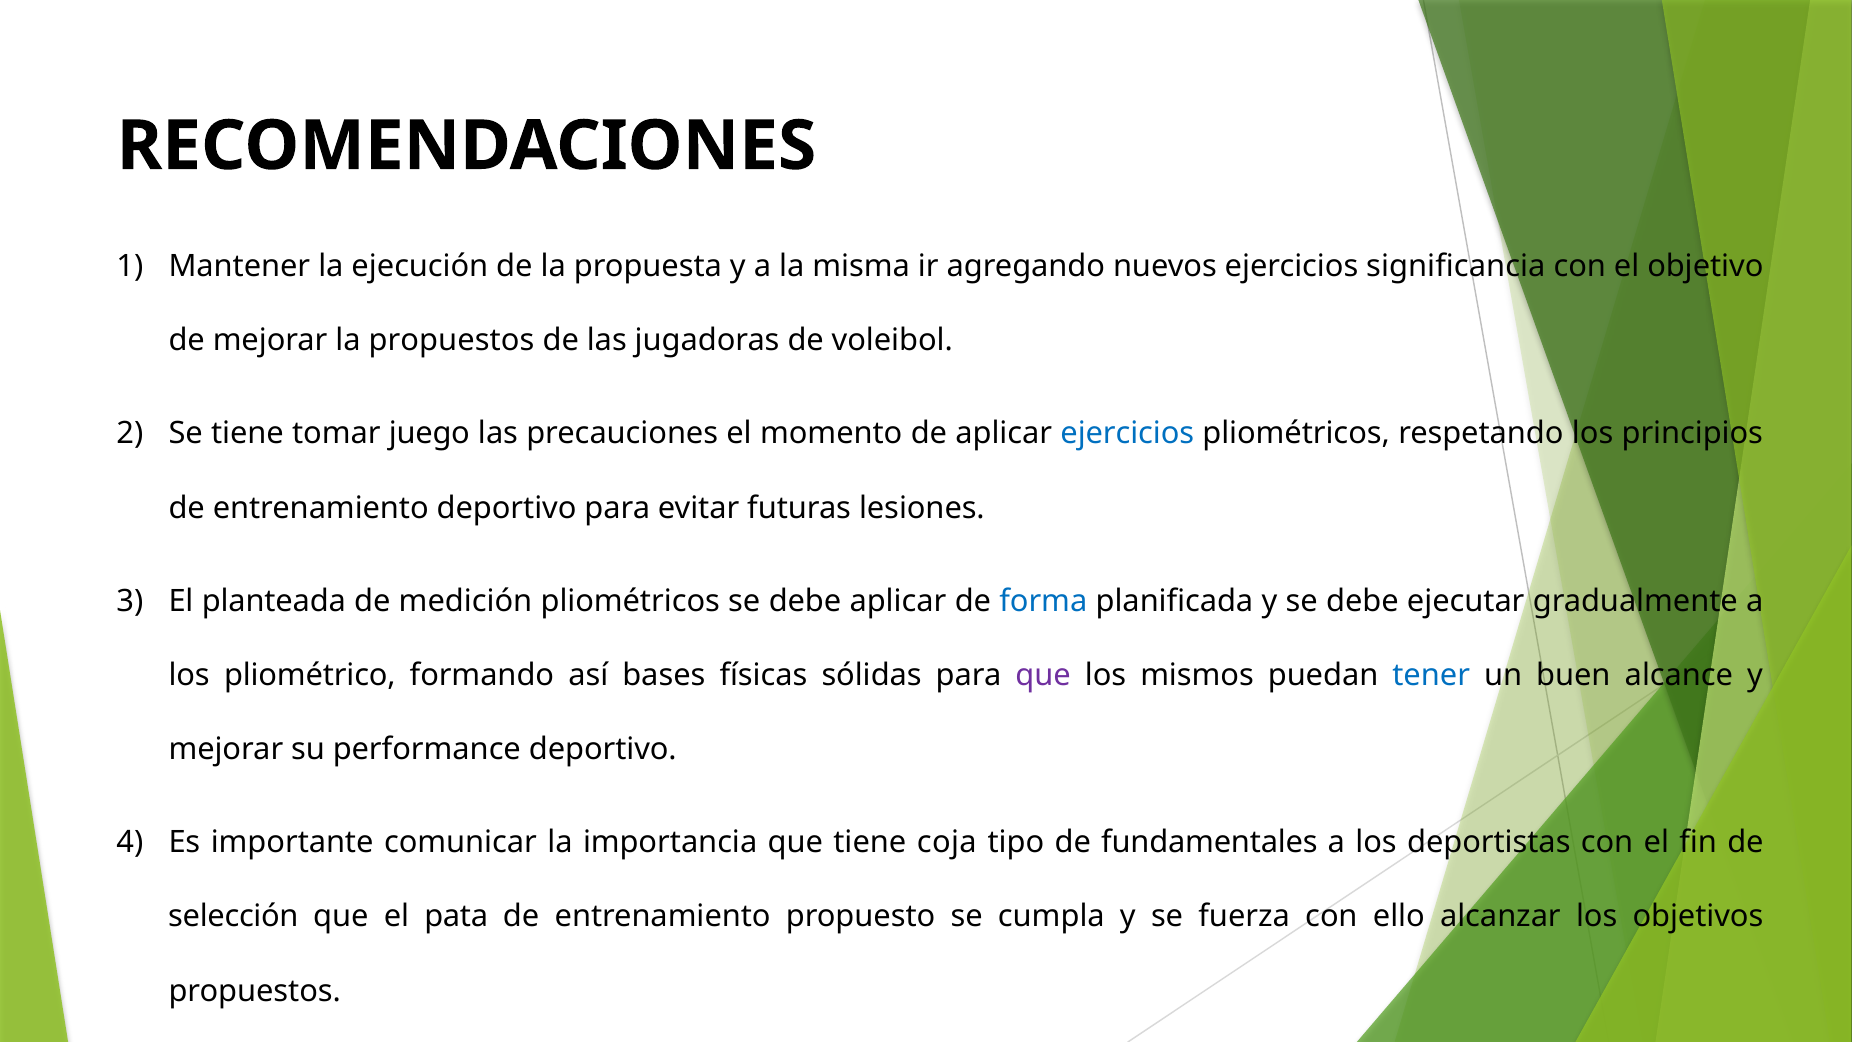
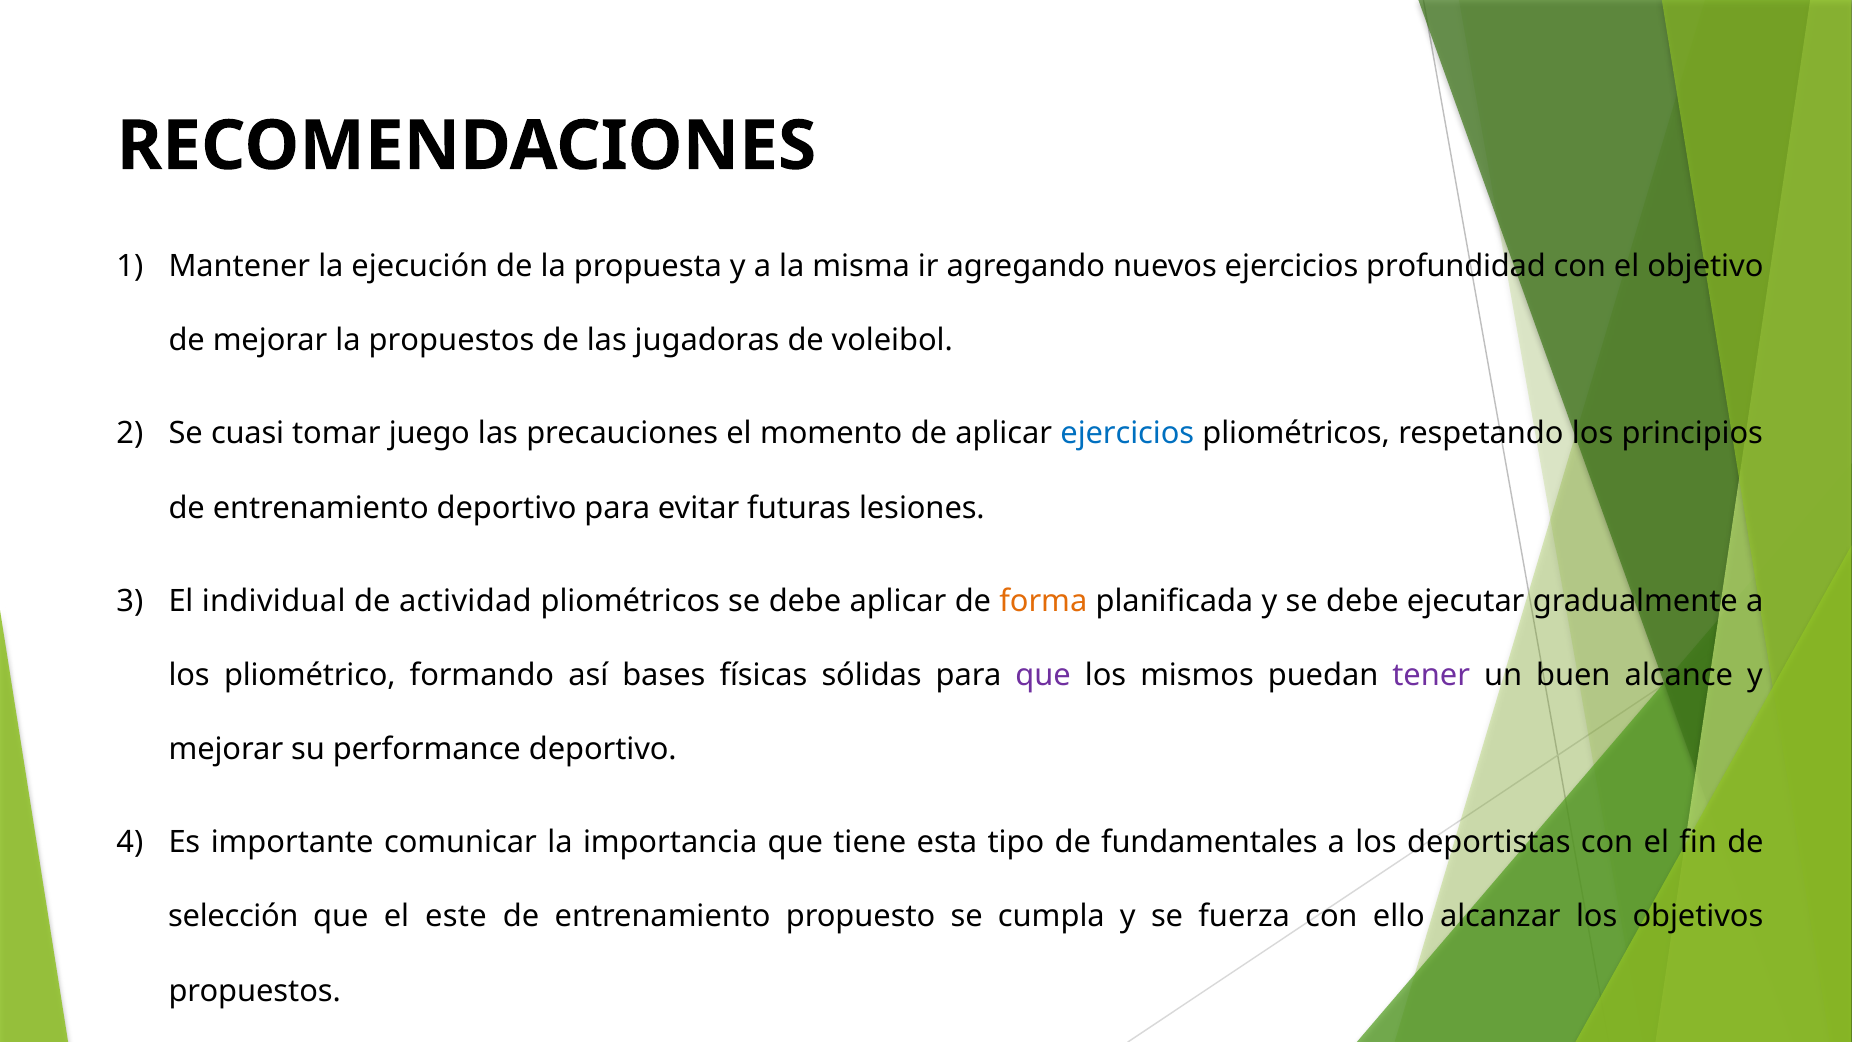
significancia: significancia -> profundidad
Se tiene: tiene -> cuasi
planteada: planteada -> individual
medición: medición -> actividad
forma colour: blue -> orange
tener colour: blue -> purple
coja: coja -> esta
pata: pata -> este
